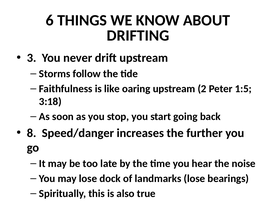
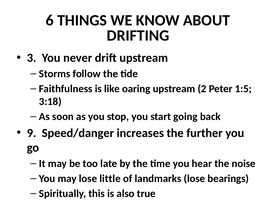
8: 8 -> 9
dock: dock -> little
